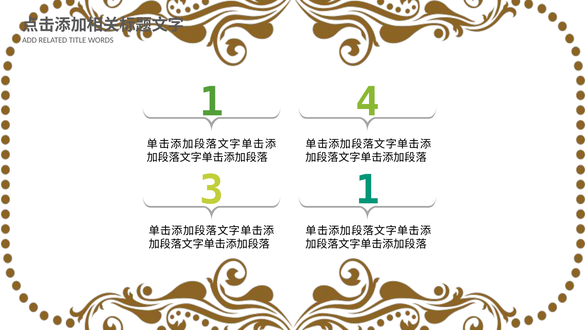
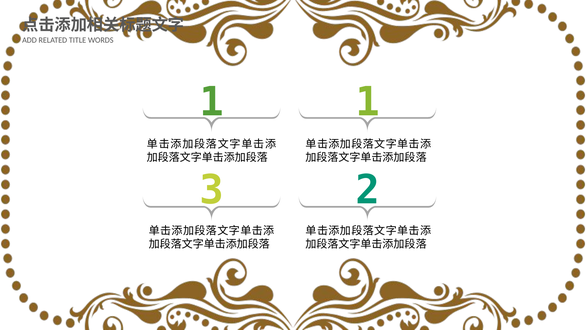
1 4: 4 -> 1
3 1: 1 -> 2
